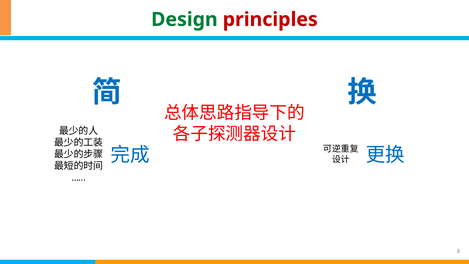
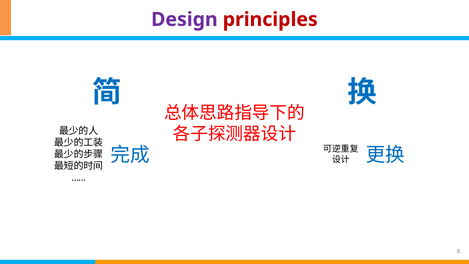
Design colour: green -> purple
